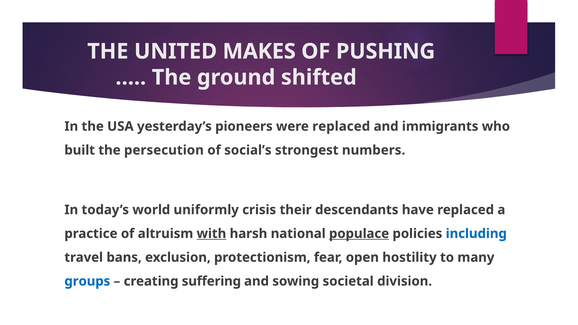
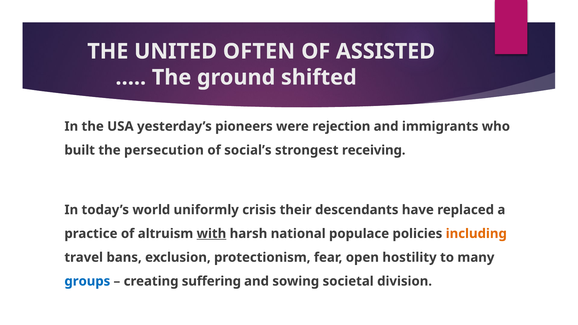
MAKES: MAKES -> OFTEN
PUSHING: PUSHING -> ASSISTED
were replaced: replaced -> rejection
numbers: numbers -> receiving
populace underline: present -> none
including colour: blue -> orange
